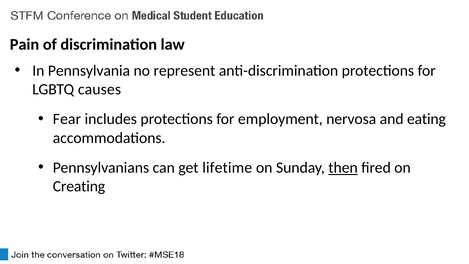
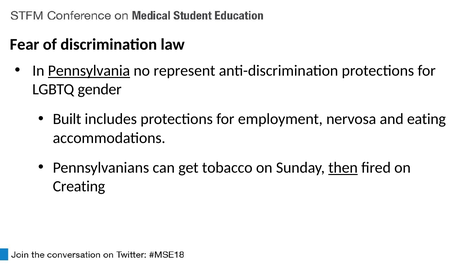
Pain: Pain -> Fear
Pennsylvania underline: none -> present
causes: causes -> gender
Fear: Fear -> Built
lifetime: lifetime -> tobacco
